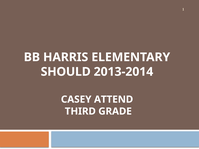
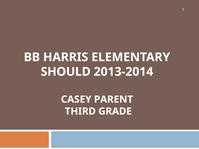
ATTEND: ATTEND -> PARENT
